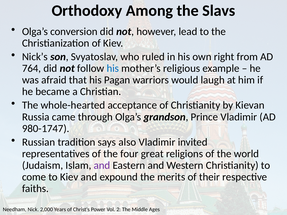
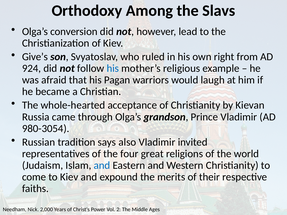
Nick’s: Nick’s -> Give’s
764: 764 -> 924
980-1747: 980-1747 -> 980-3054
and at (102, 166) colour: purple -> blue
